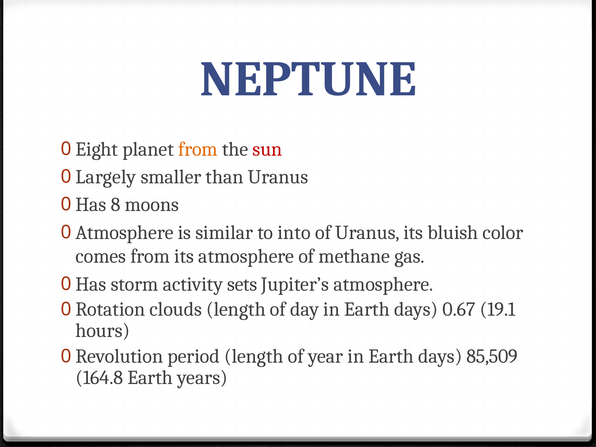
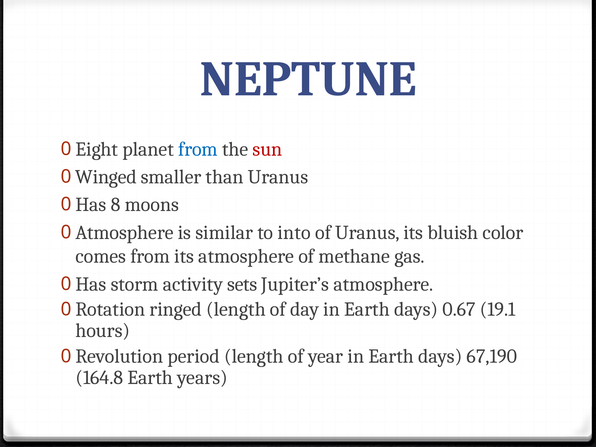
from at (198, 149) colour: orange -> blue
Largely: Largely -> Winged
clouds: clouds -> ringed
85,509: 85,509 -> 67,190
